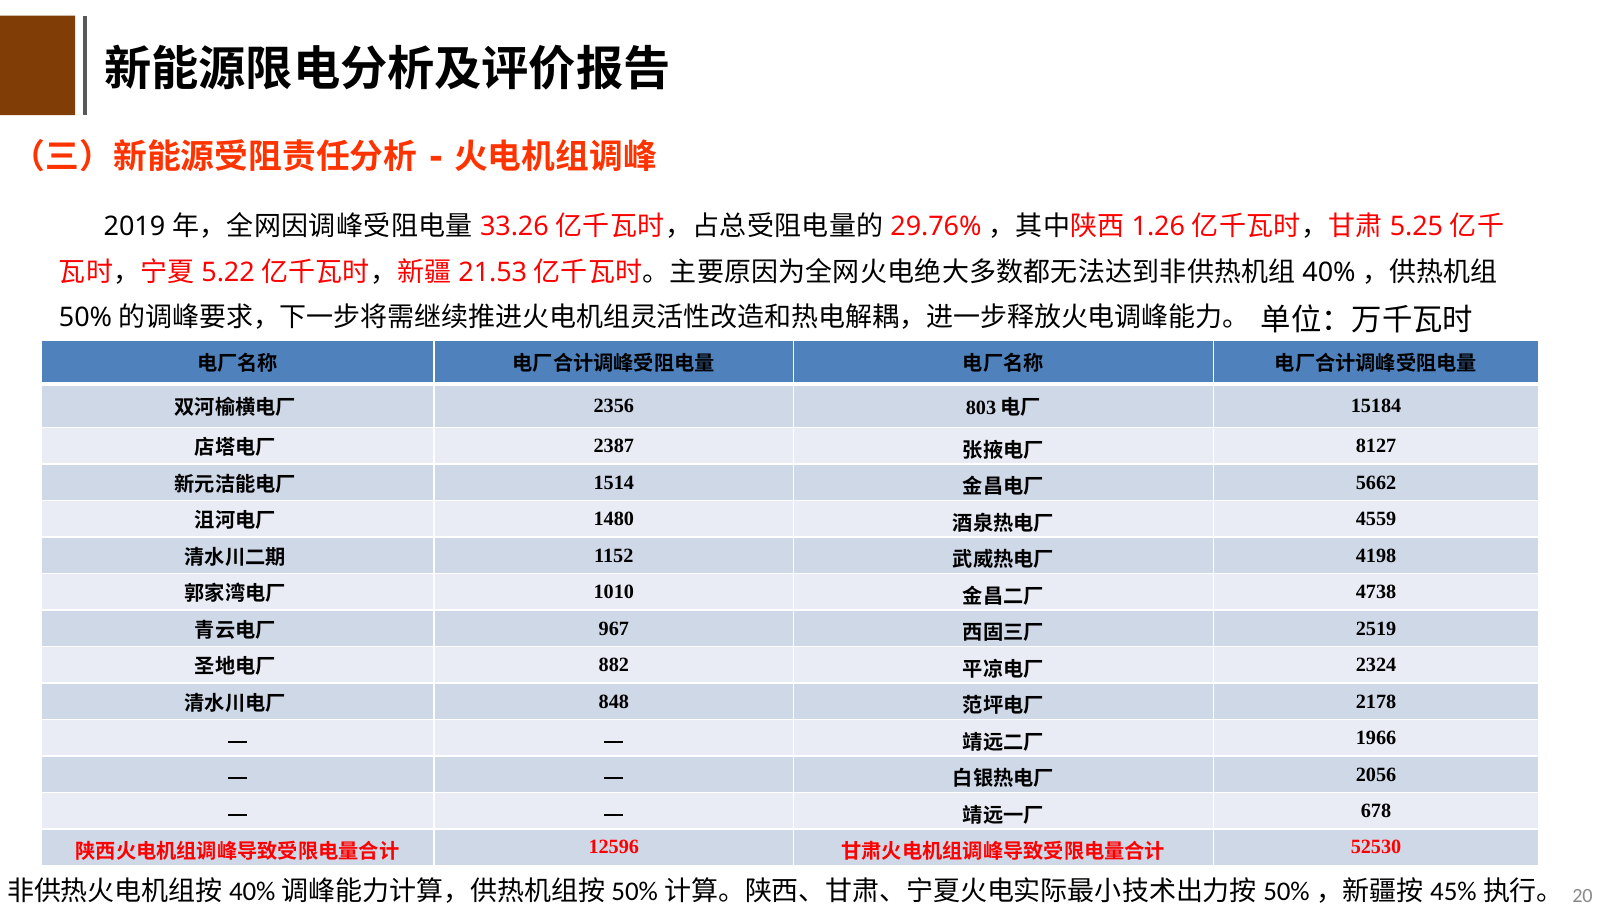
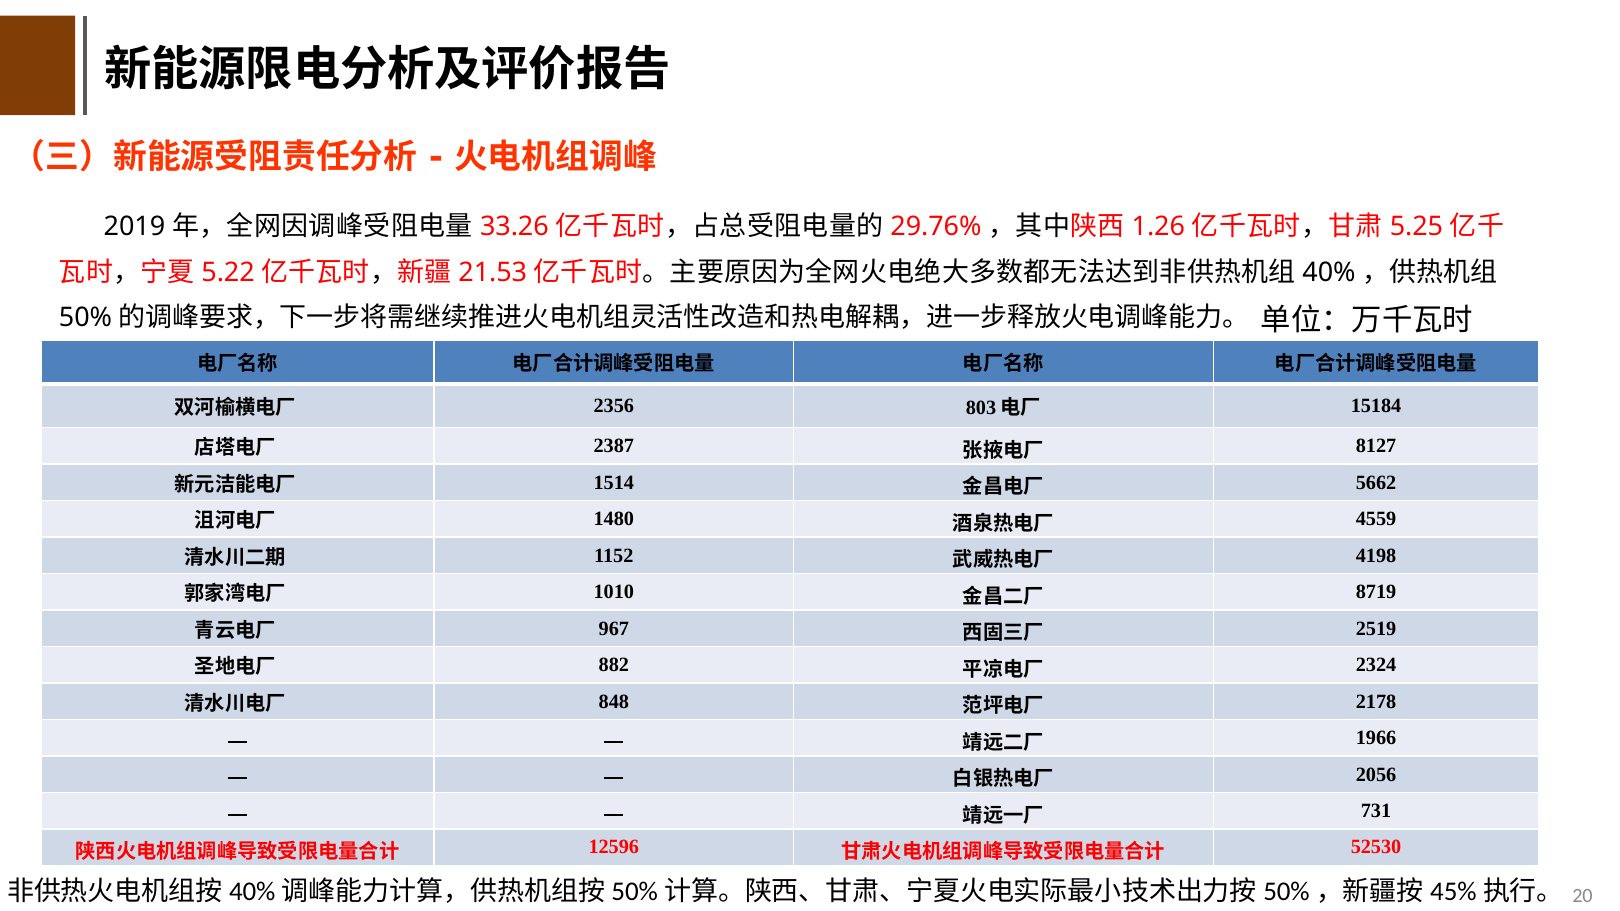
4738: 4738 -> 8719
678: 678 -> 731
